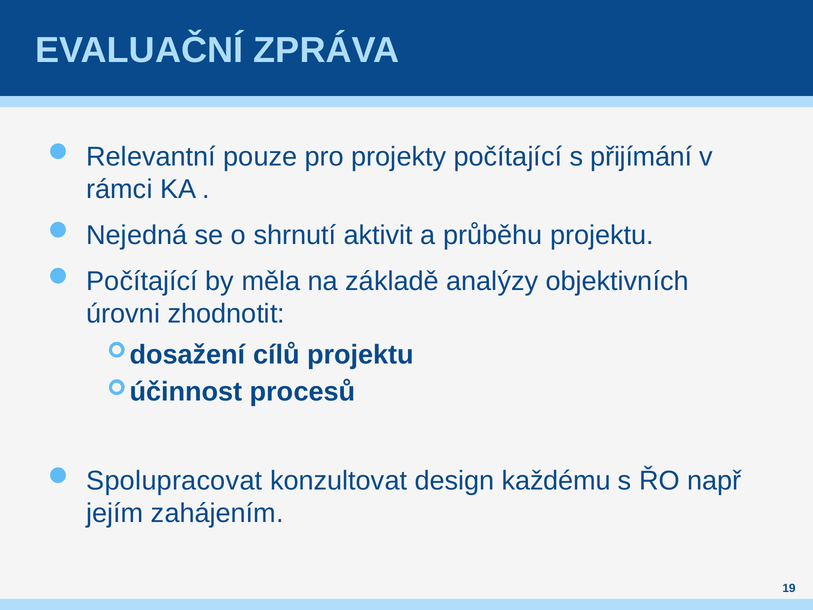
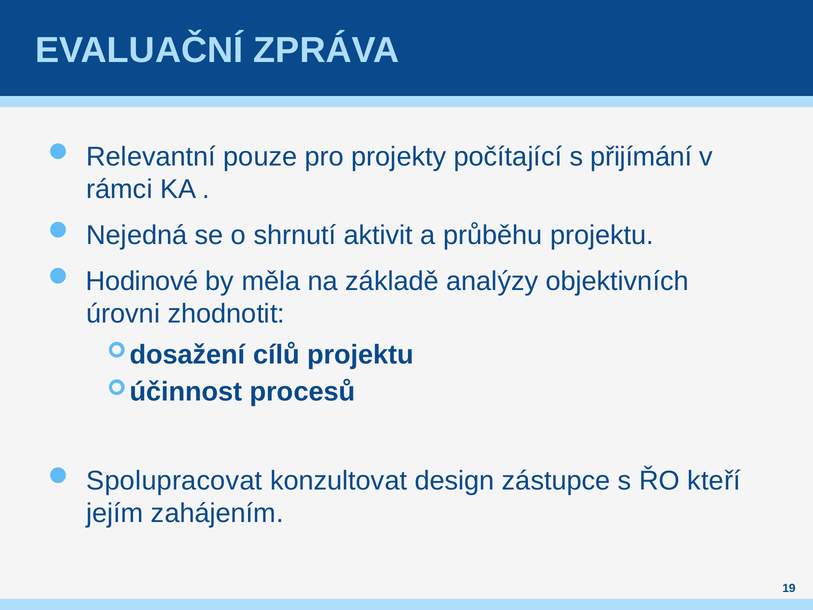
Počítající at (142, 281): Počítající -> Hodinové
každému: každému -> zástupce
např: např -> kteří
